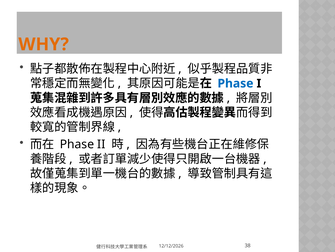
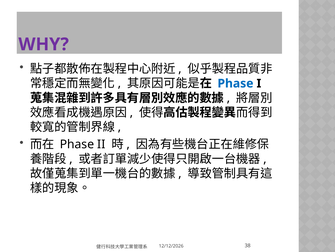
WHY colour: orange -> purple
